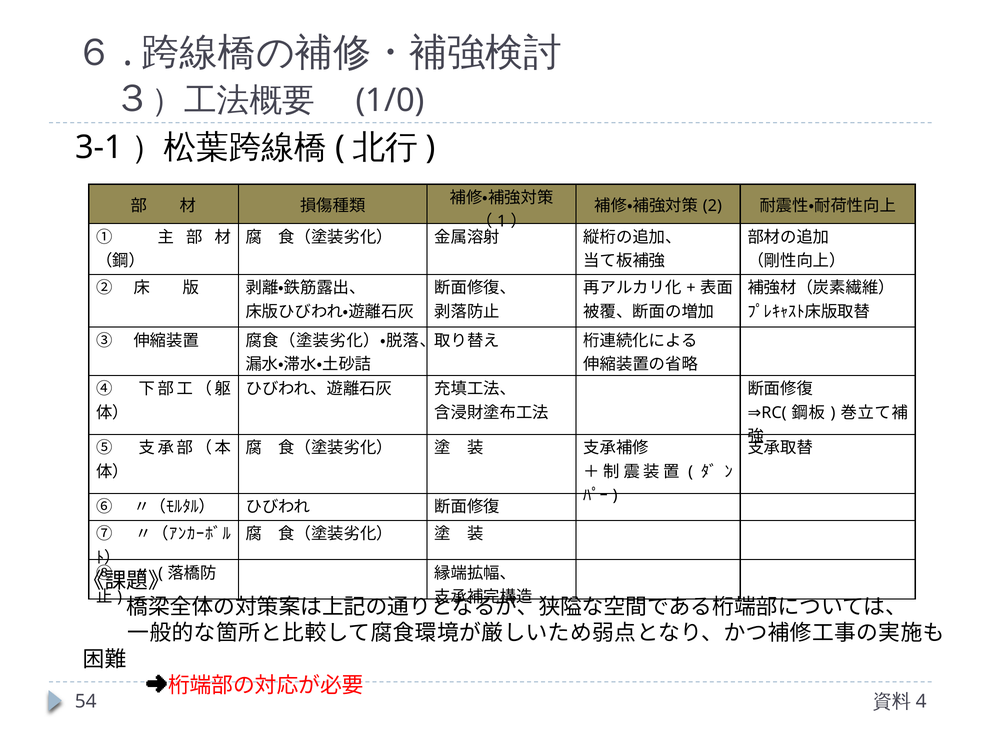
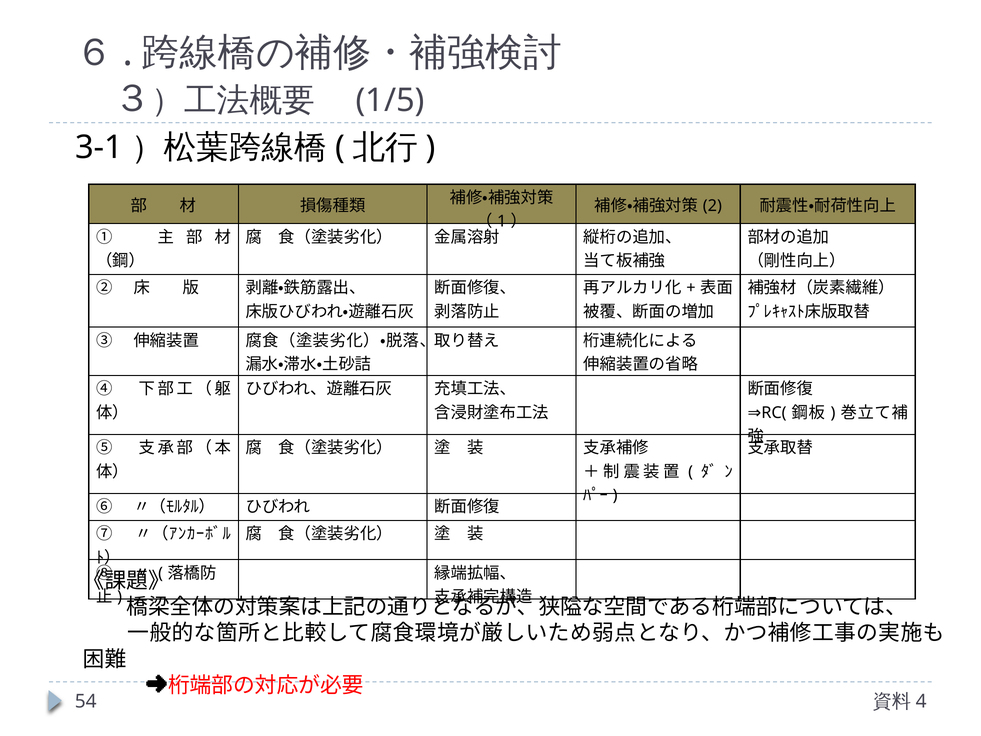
1/0: 1/0 -> 1/5
